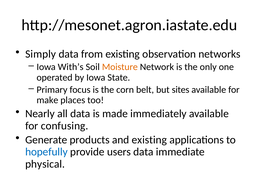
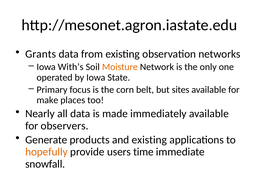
Simply: Simply -> Grants
confusing: confusing -> observers
hopefully colour: blue -> orange
users data: data -> time
physical: physical -> snowfall
